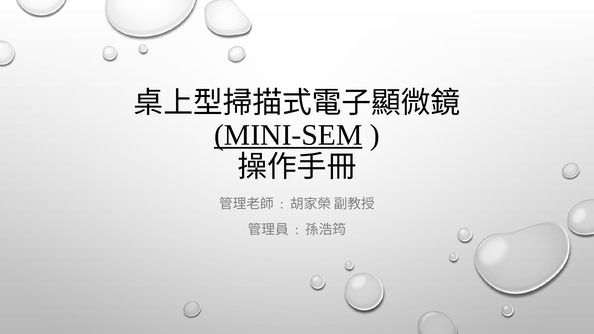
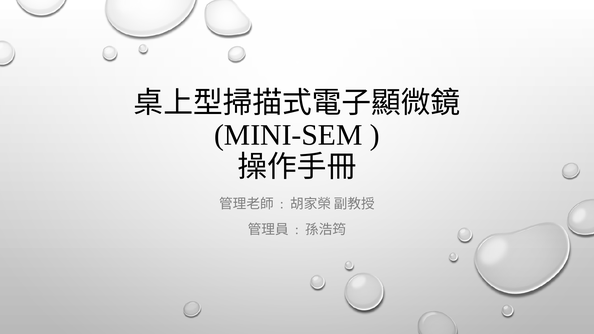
MINI-SEM underline: present -> none
